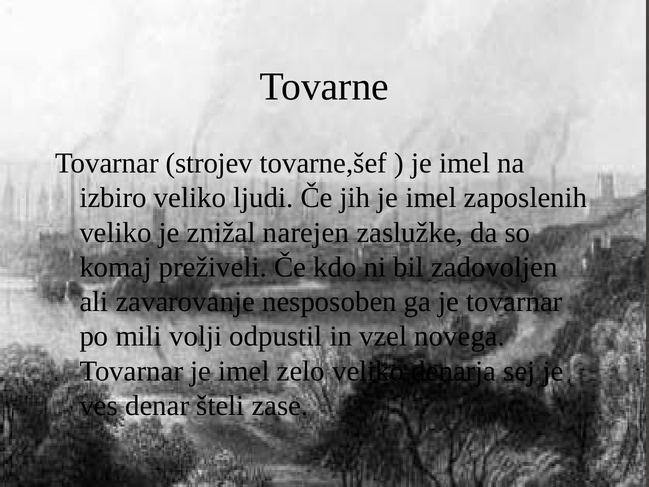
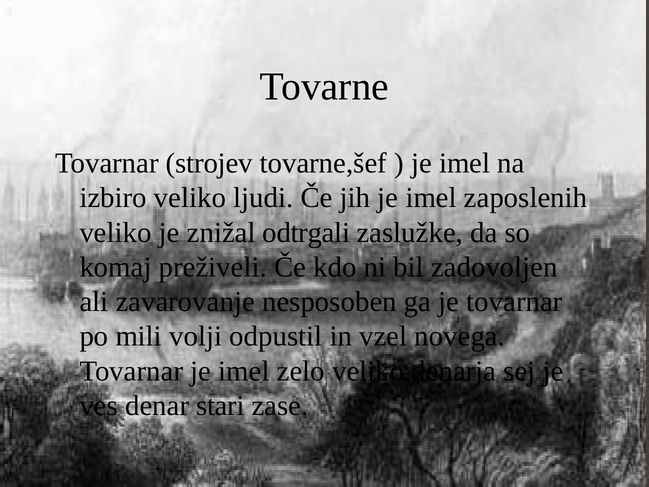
narejen: narejen -> odtrgali
šteli: šteli -> stari
